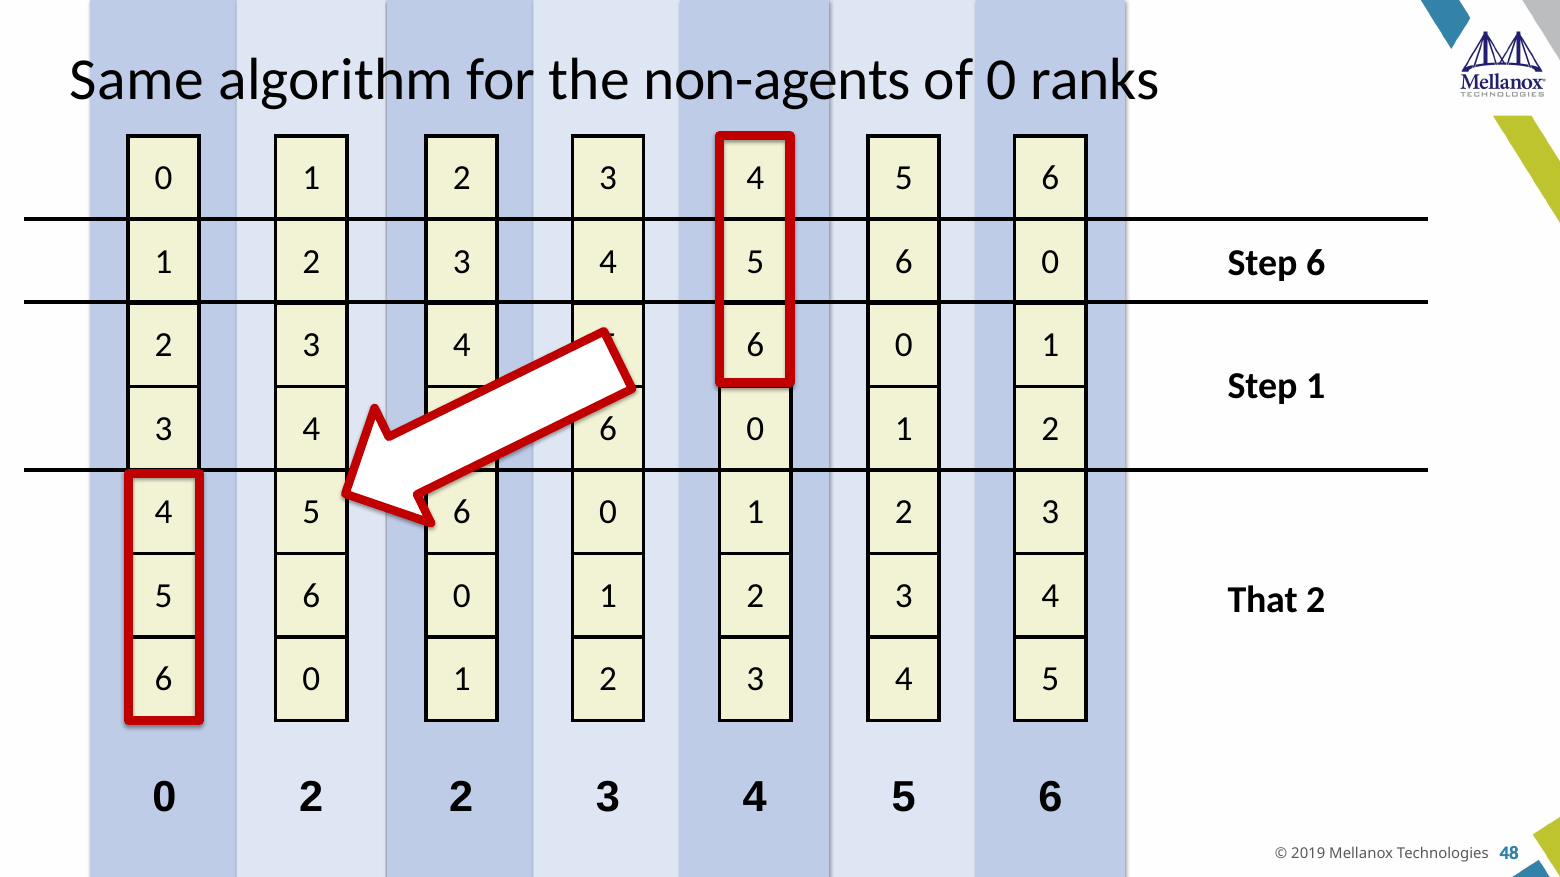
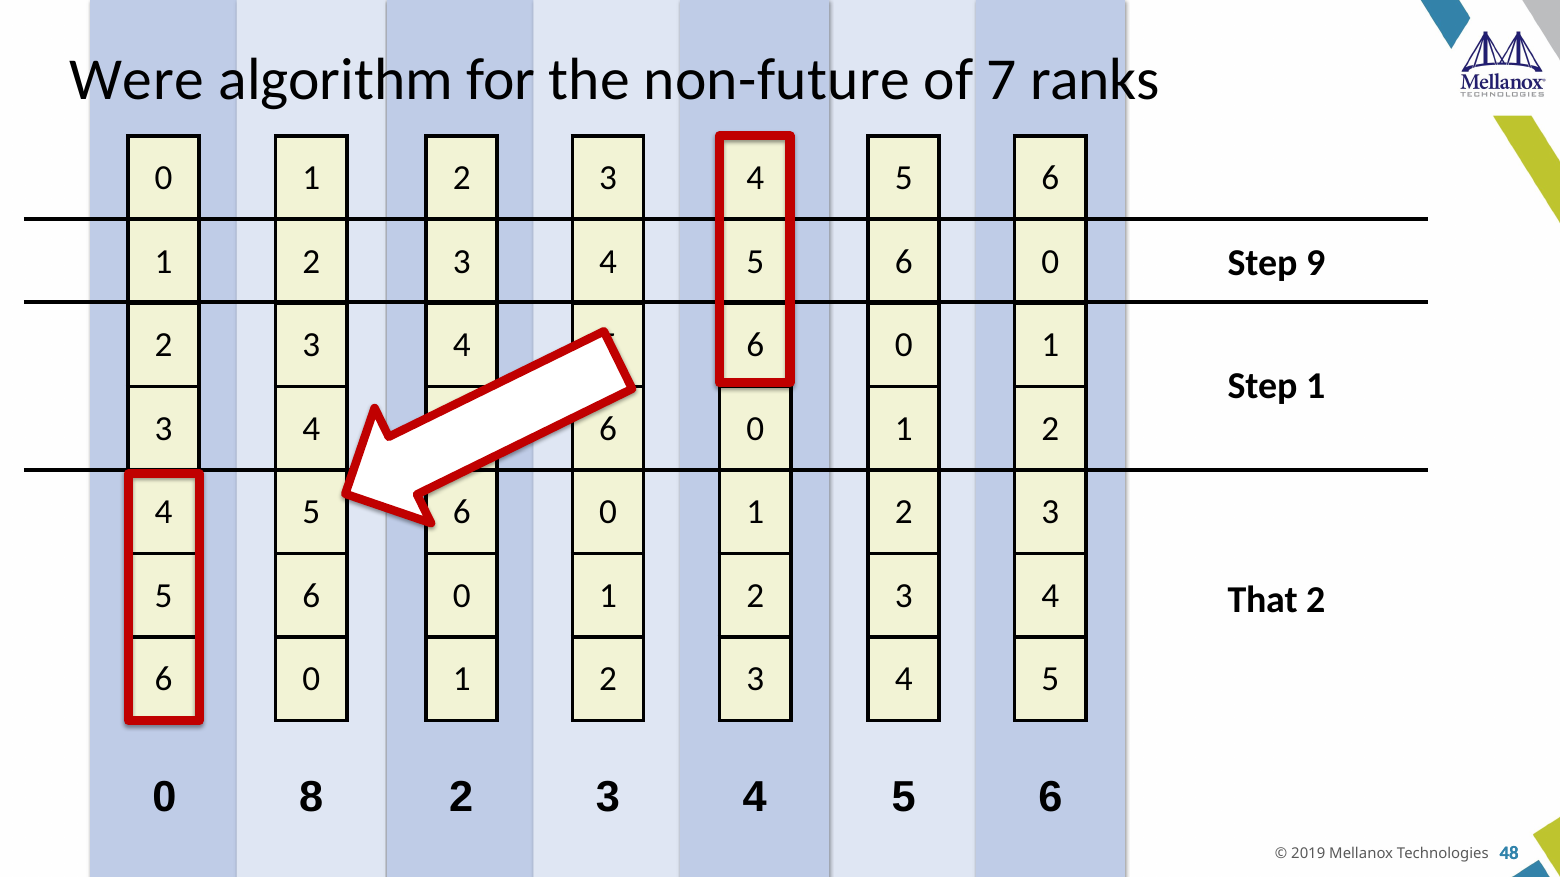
Same: Same -> Were
non-agents: non-agents -> non-future
of 0: 0 -> 7
Step 6: 6 -> 9
2 at (311, 798): 2 -> 8
